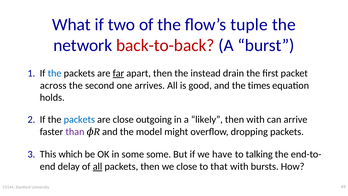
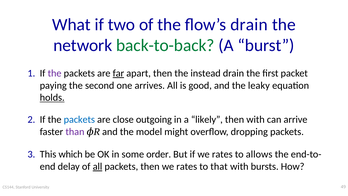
flow’s tuple: tuple -> drain
back-to-back colour: red -> green
the at (55, 73) colour: blue -> purple
across: across -> paying
times: times -> leaky
holds underline: none -> present
some some: some -> order
if we have: have -> rates
talking: talking -> allows
then we close: close -> rates
